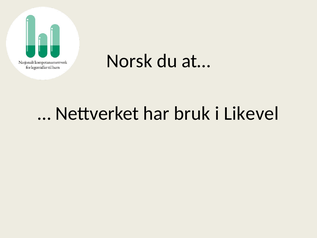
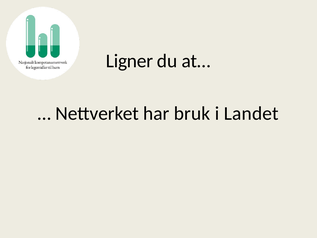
Norsk: Norsk -> Ligner
Likevel: Likevel -> Landet
